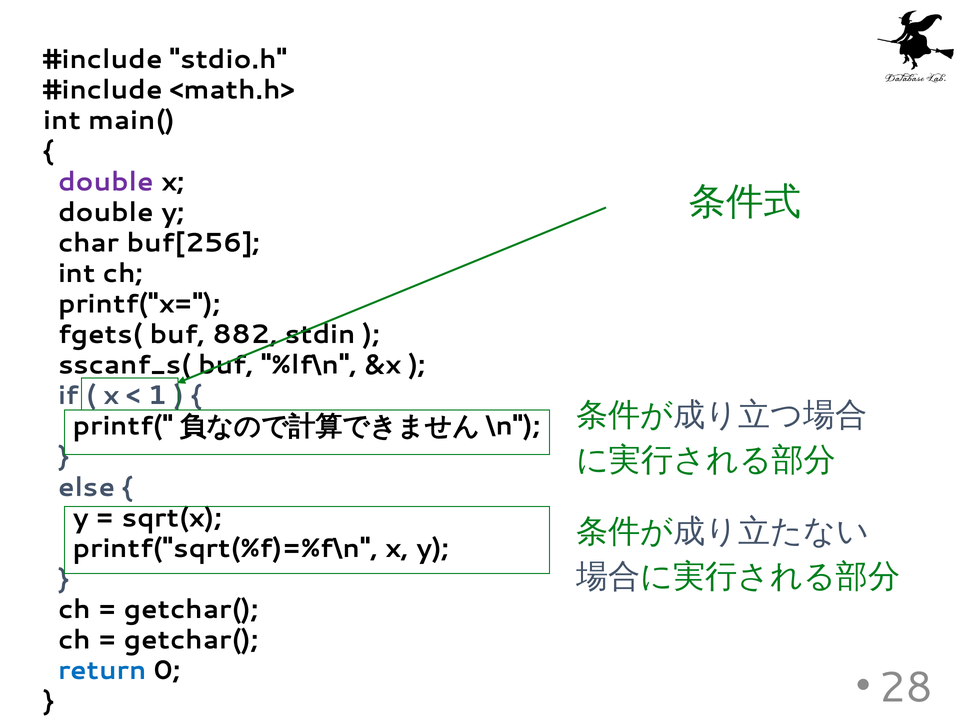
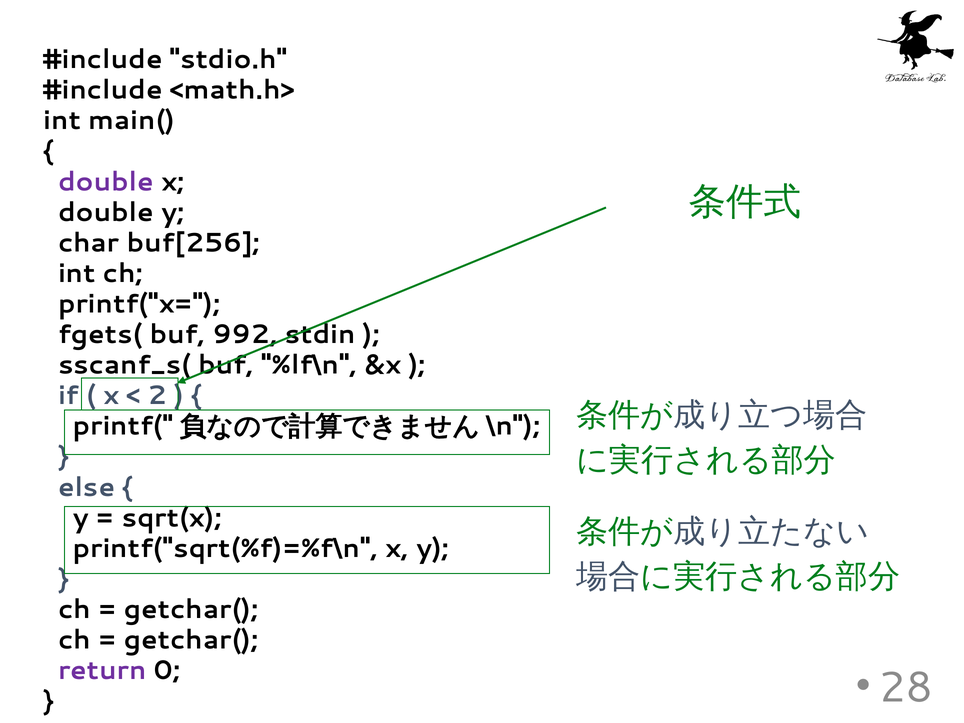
882: 882 -> 992
1: 1 -> 2
return colour: blue -> purple
